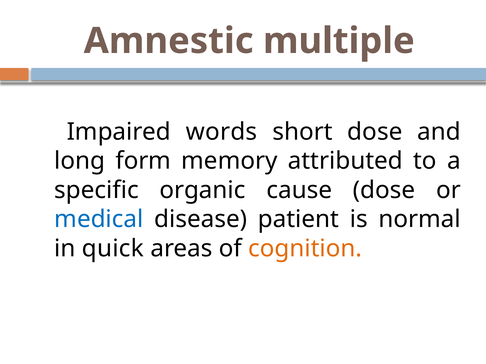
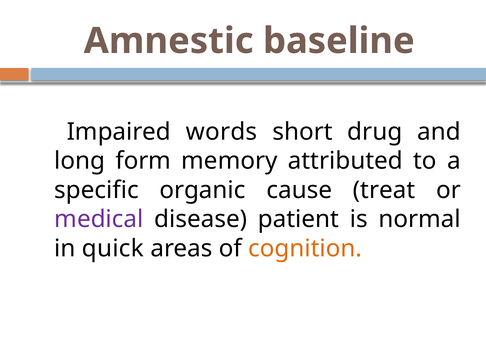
multiple: multiple -> baseline
short dose: dose -> drug
cause dose: dose -> treat
medical colour: blue -> purple
